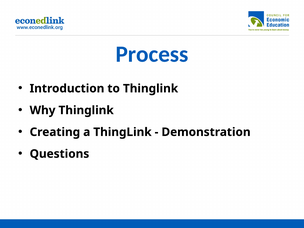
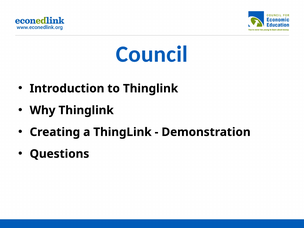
Process: Process -> Council
